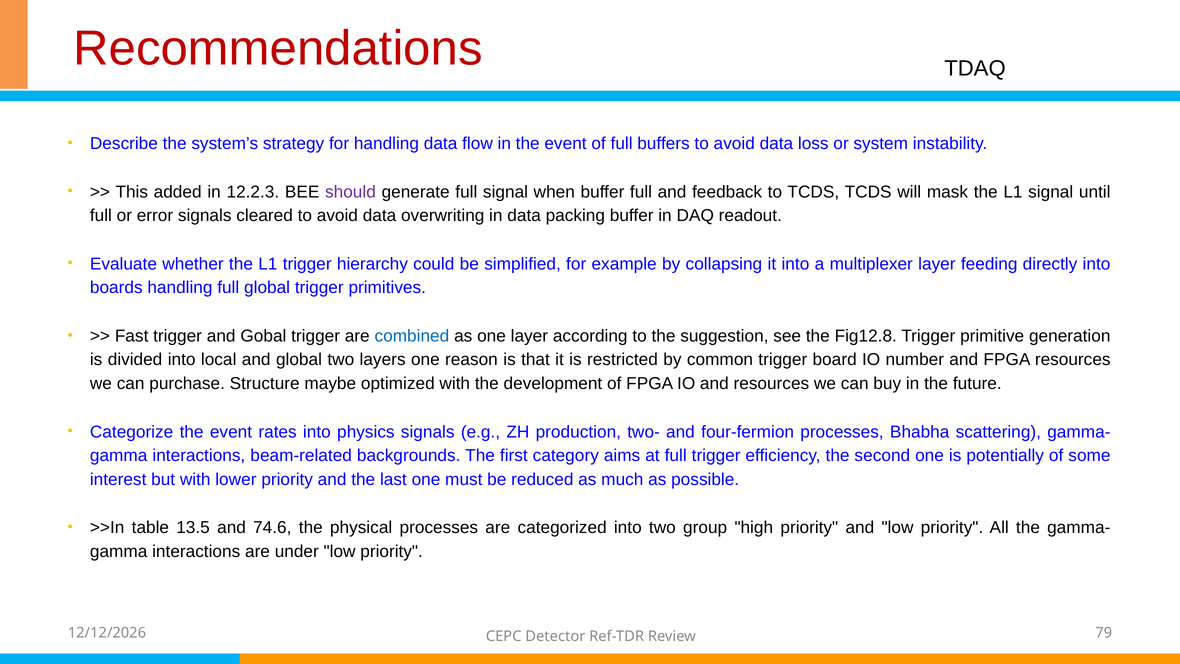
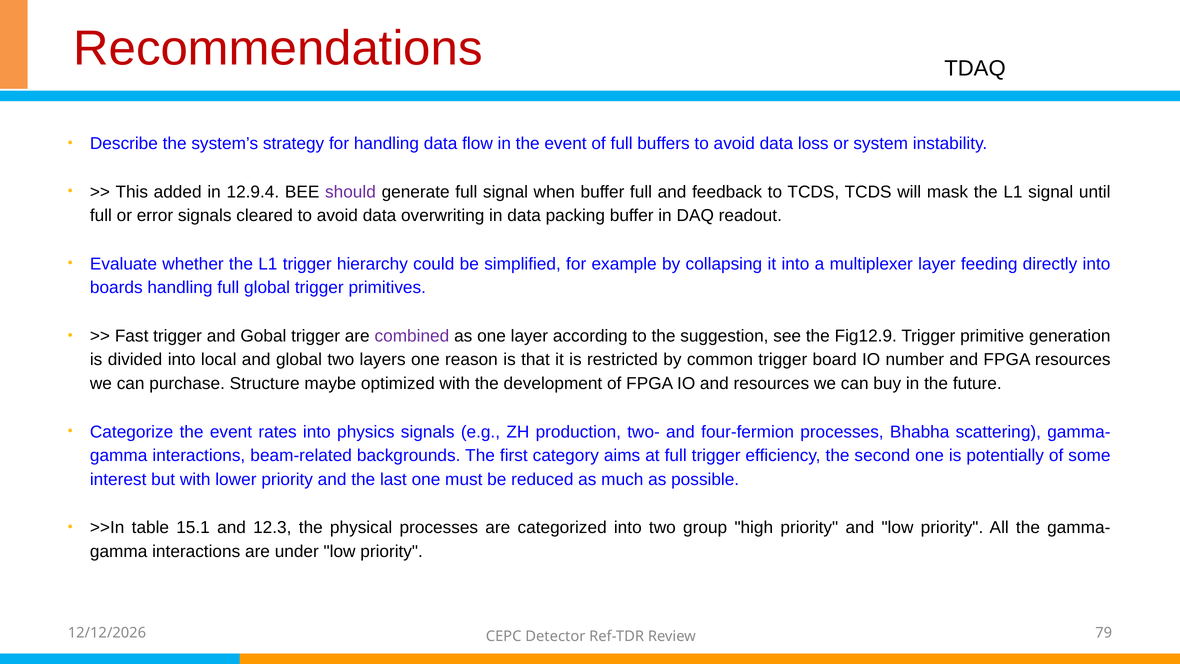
12.2.3: 12.2.3 -> 12.9.4
combined colour: blue -> purple
Fig12.8: Fig12.8 -> Fig12.9
13.5: 13.5 -> 15.1
74.6: 74.6 -> 12.3
